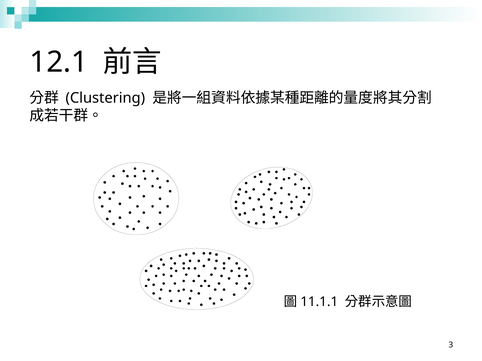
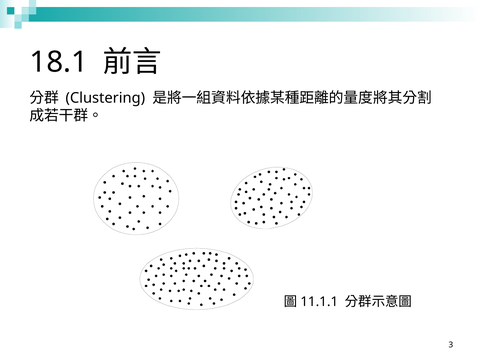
12.1: 12.1 -> 18.1
